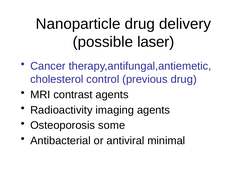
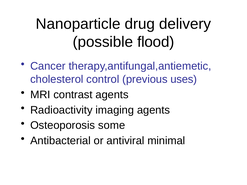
laser: laser -> flood
previous drug: drug -> uses
